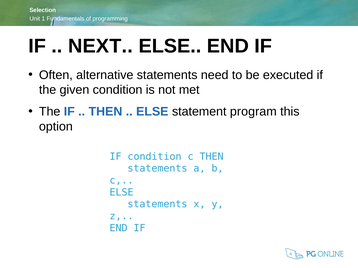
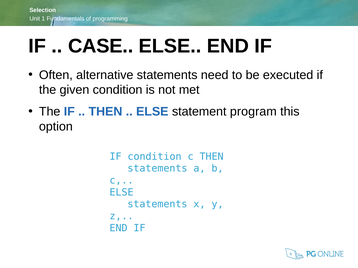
NEXT: NEXT -> CASE
